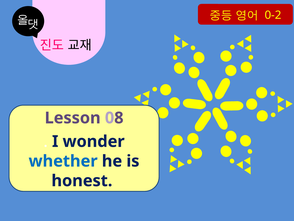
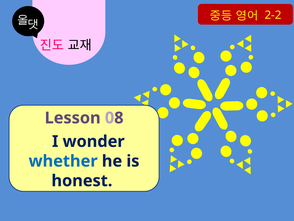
0-2: 0-2 -> 2-2
